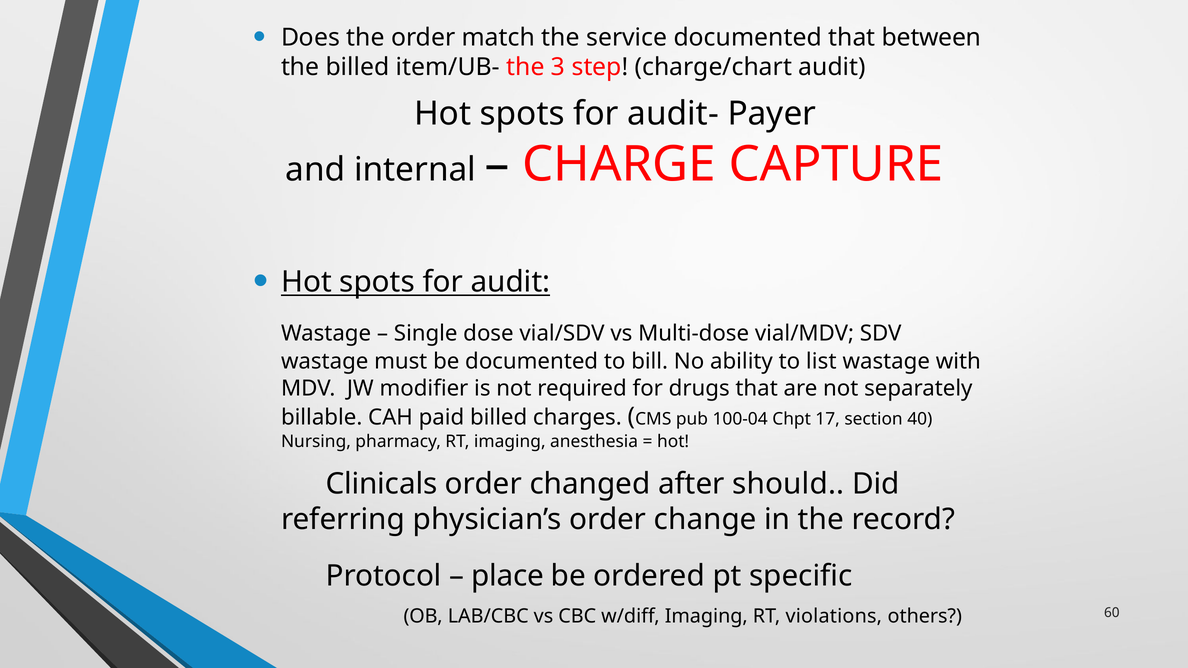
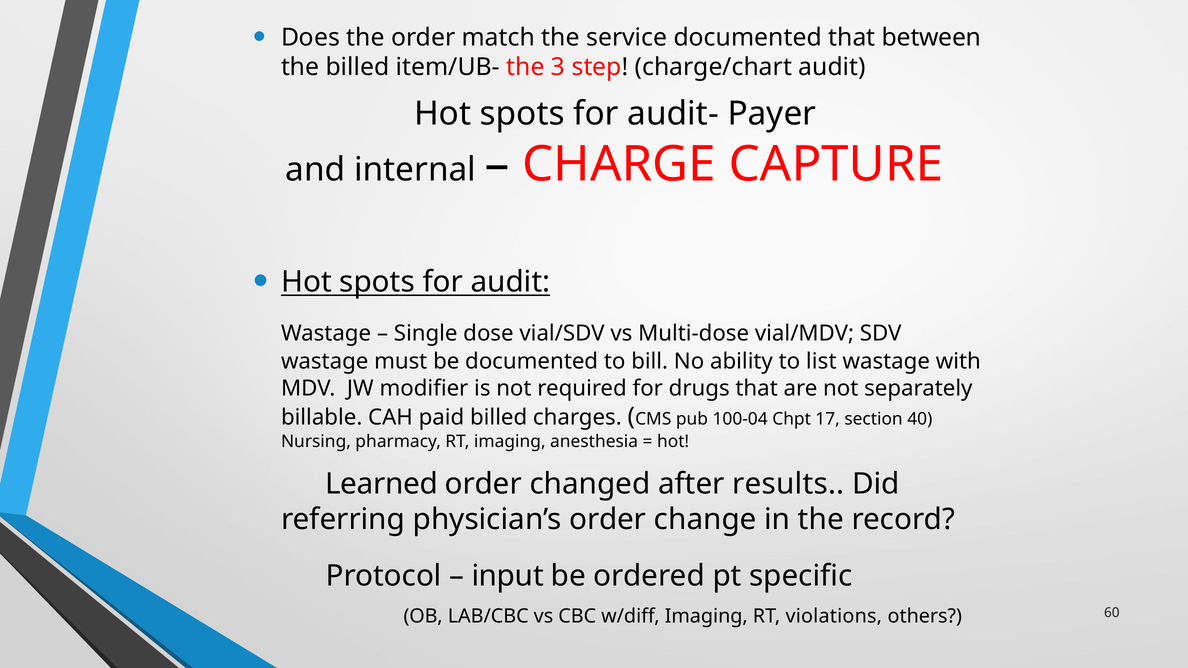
Clinicals: Clinicals -> Learned
should: should -> results
place: place -> input
